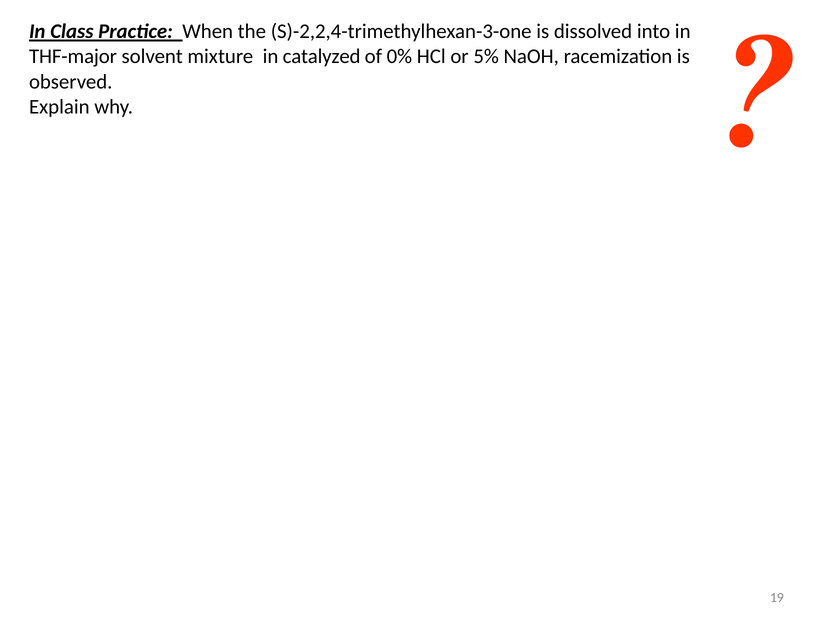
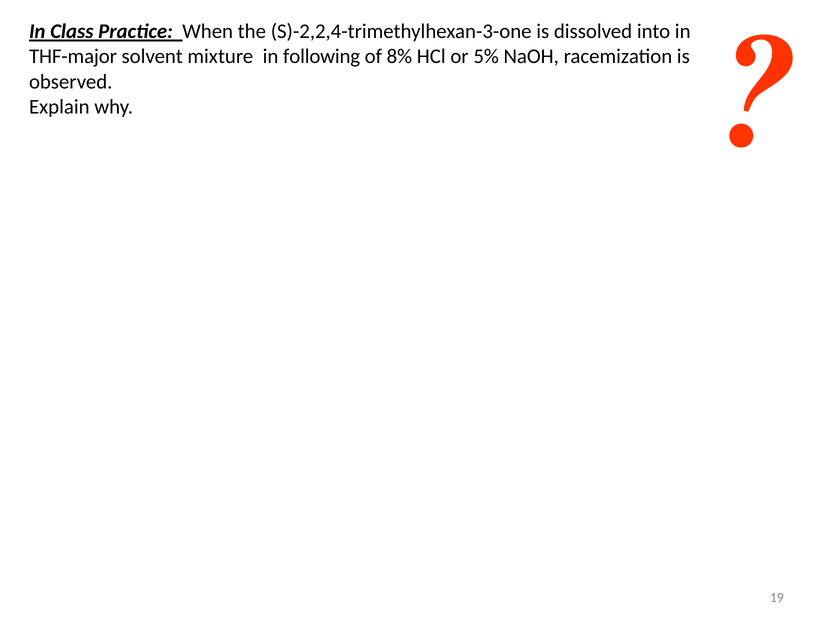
catalyzed: catalyzed -> following
0%: 0% -> 8%
